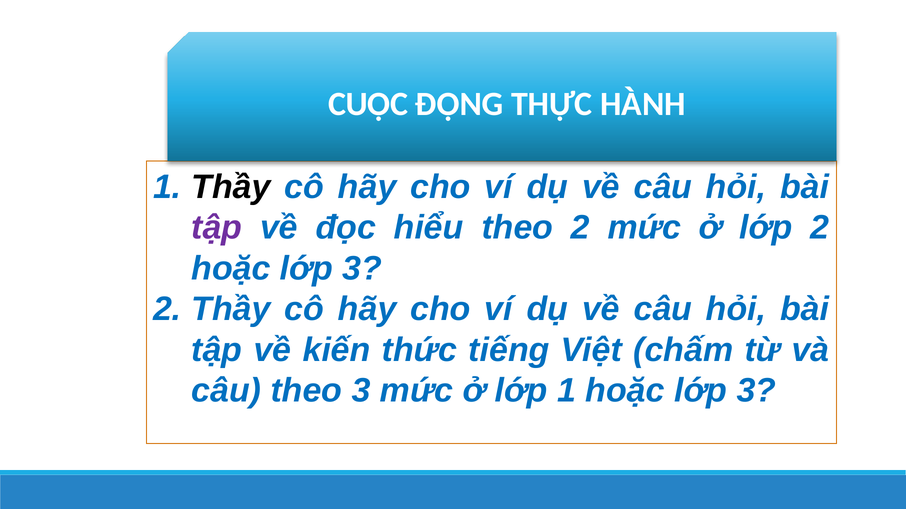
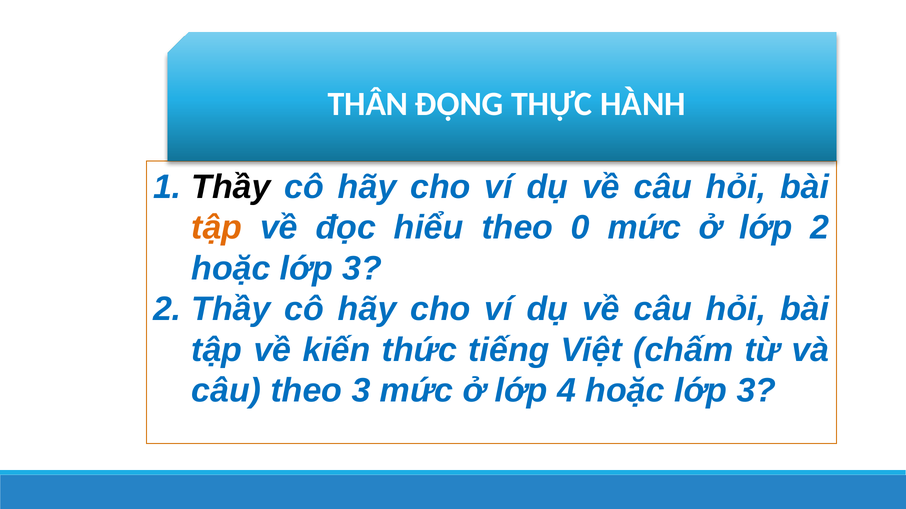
CUỘC: CUỘC -> THÂN
tập at (217, 228) colour: purple -> orange
theo 2: 2 -> 0
lớp 1: 1 -> 4
